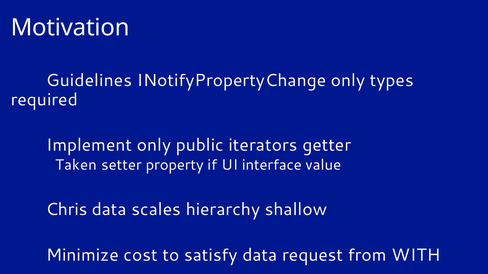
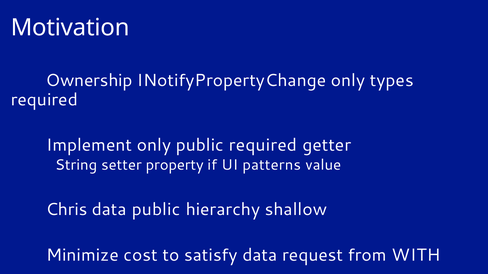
Guidelines: Guidelines -> Ownership
public iterators: iterators -> required
Taken: Taken -> String
interface: interface -> patterns
data scales: scales -> public
